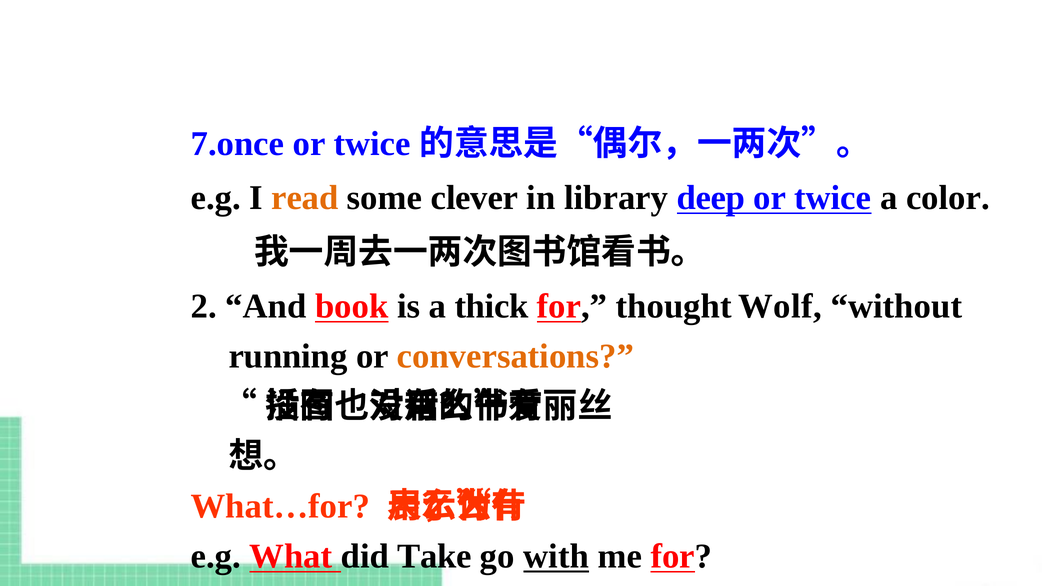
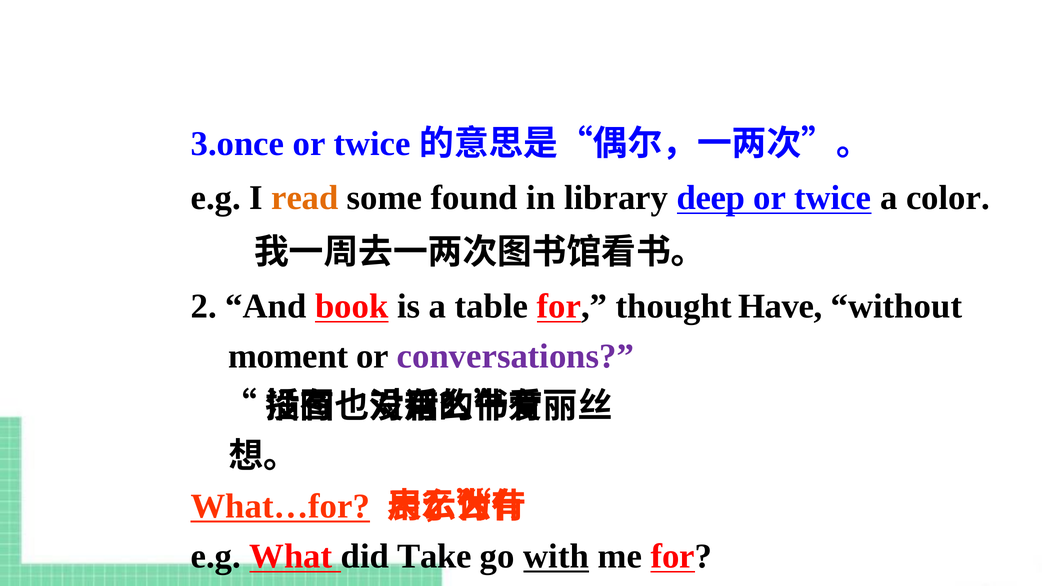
7.once: 7.once -> 3.once
clever: clever -> found
thick: thick -> table
Wolf: Wolf -> Have
running: running -> moment
conversations colour: orange -> purple
What…for underline: none -> present
